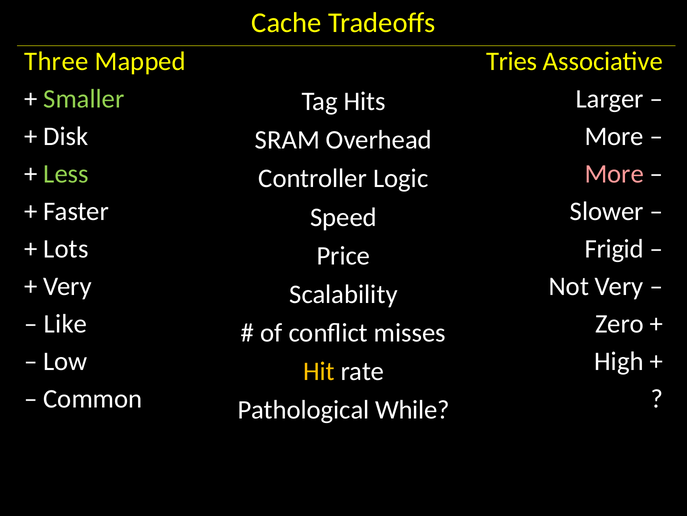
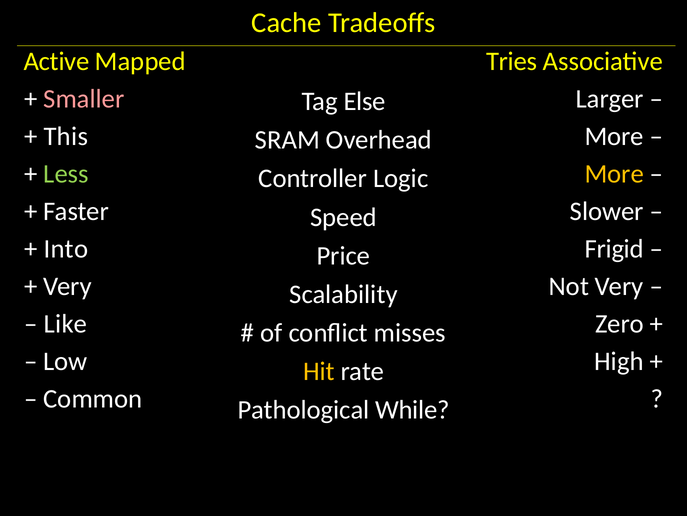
Three: Three -> Active
Smaller colour: light green -> pink
Hits: Hits -> Else
Disk: Disk -> This
More at (614, 174) colour: pink -> yellow
Lots: Lots -> Into
